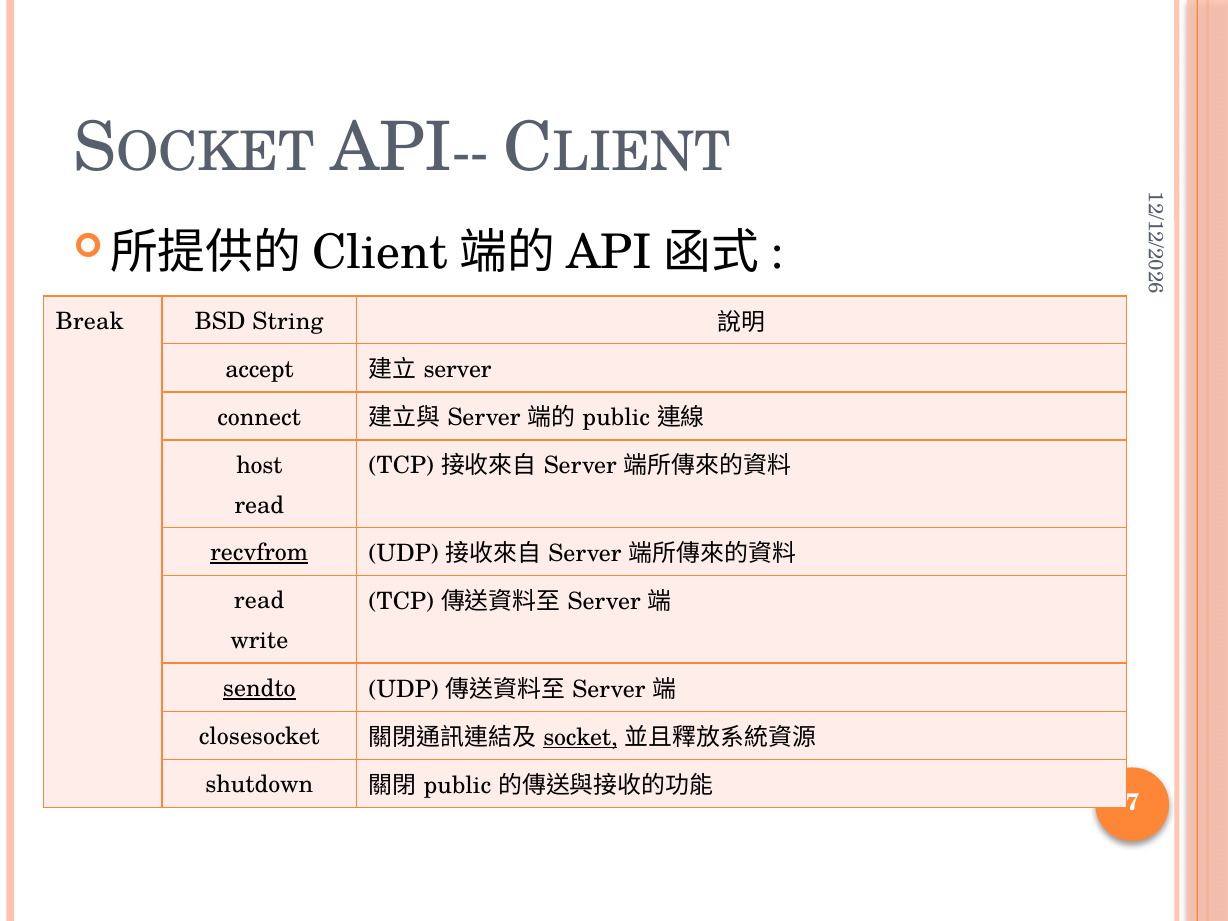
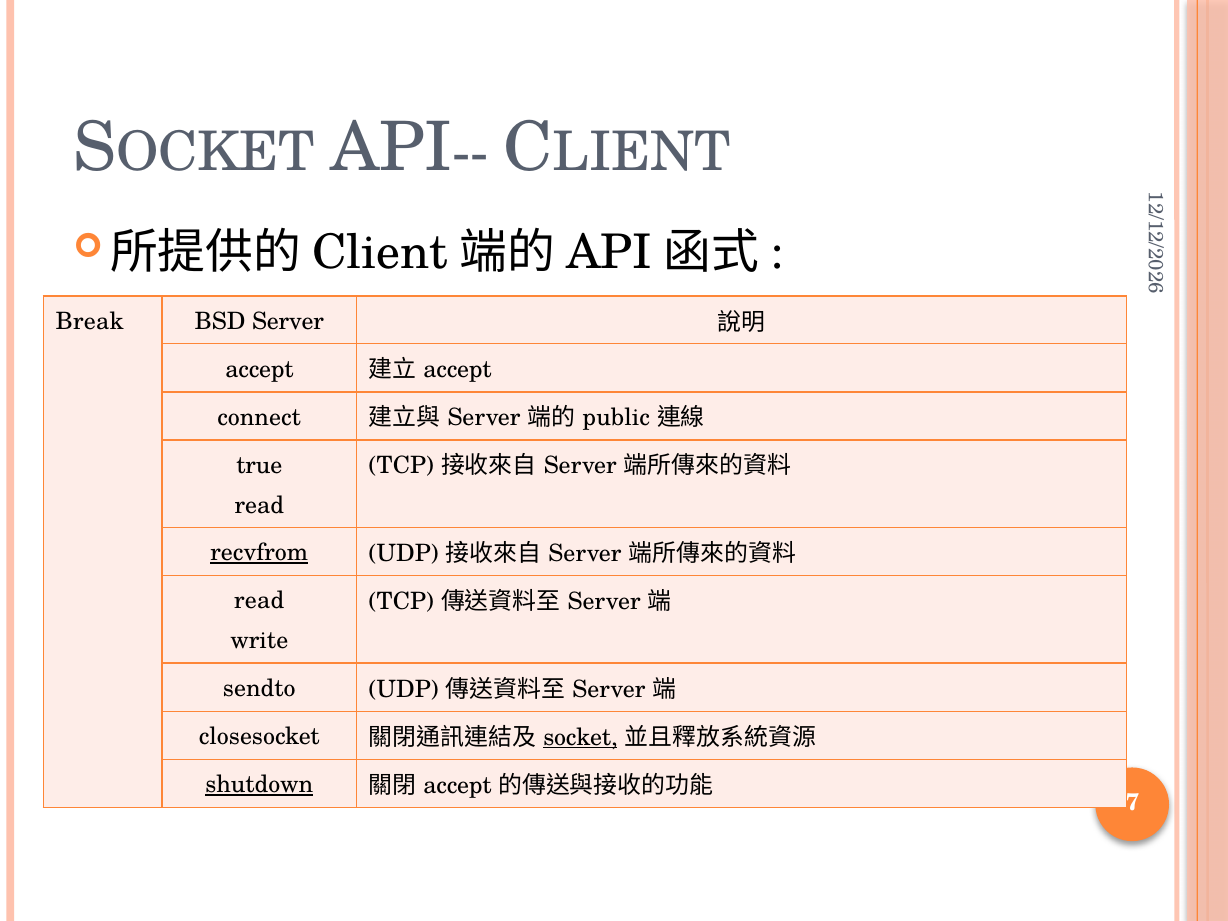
BSD String: String -> Server
server at (458, 370): server -> accept
host: host -> true
sendto underline: present -> none
shutdown underline: none -> present
public at (457, 786): public -> accept
